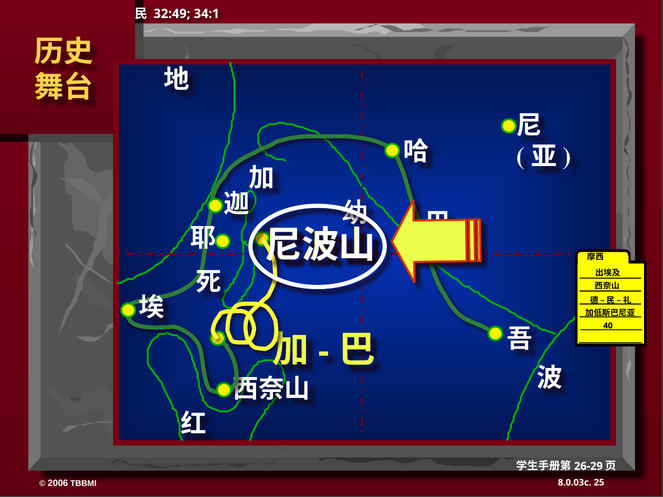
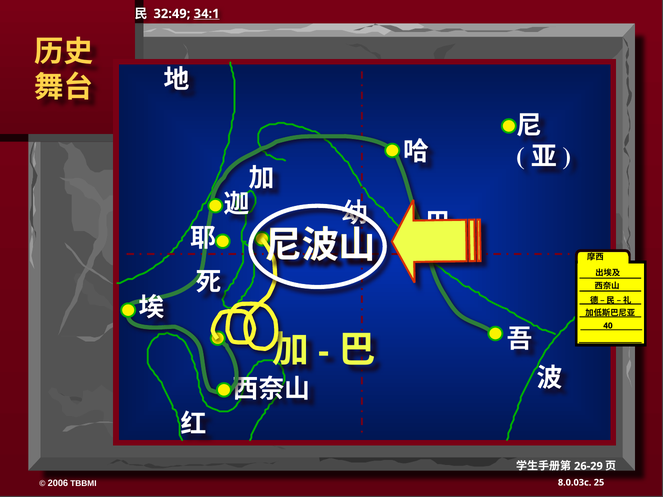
34:1 underline: none -> present
